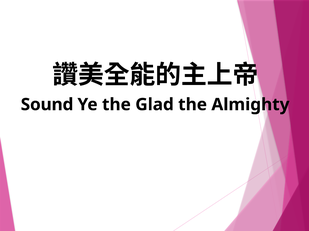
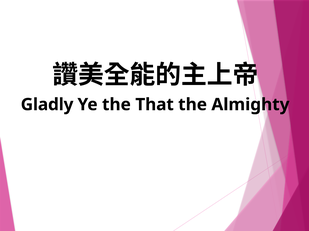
Sound: Sound -> Gladly
Glad: Glad -> That
